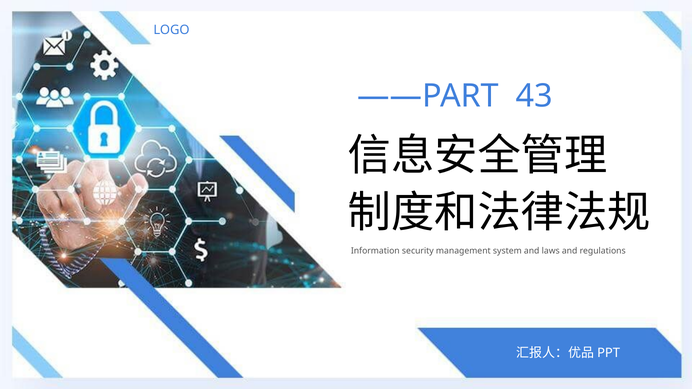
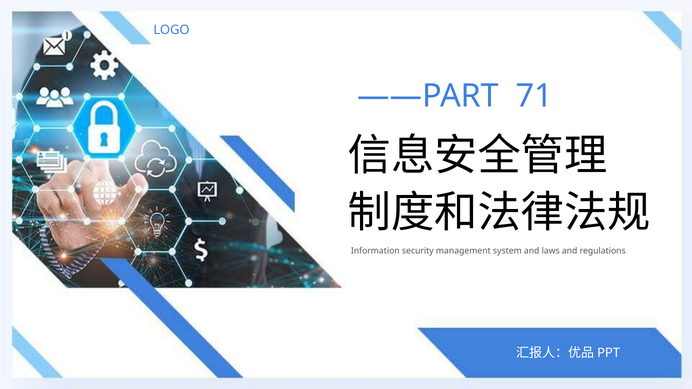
43: 43 -> 71
